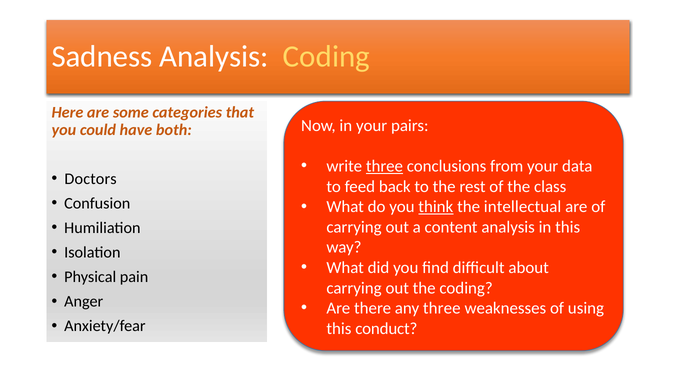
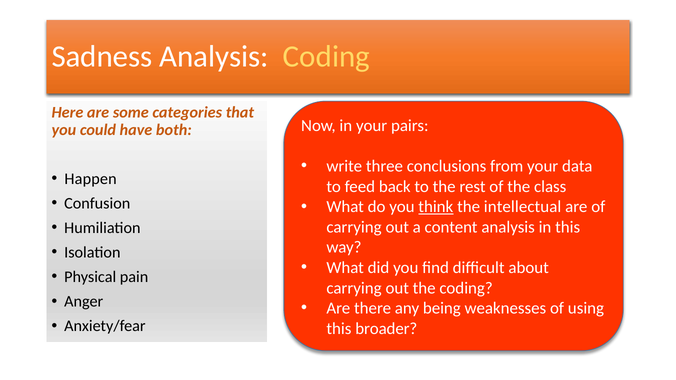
three at (384, 166) underline: present -> none
Doctors: Doctors -> Happen
any three: three -> being
conduct: conduct -> broader
